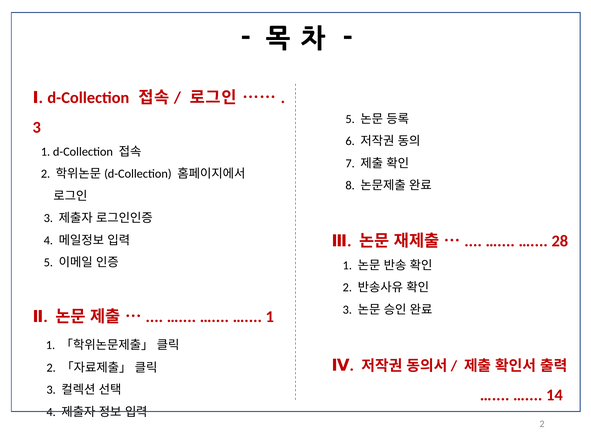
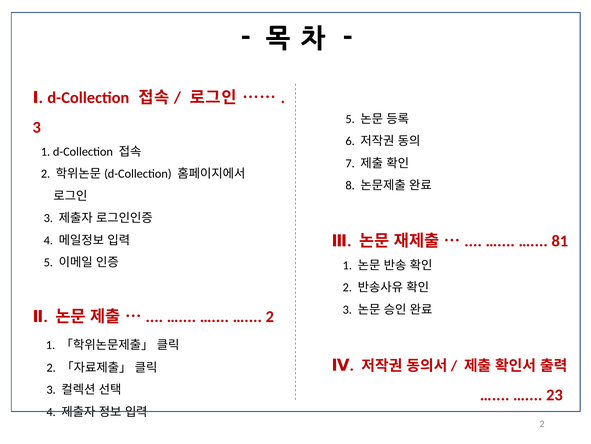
28: 28 -> 81
1 at (270, 316): 1 -> 2
14: 14 -> 23
